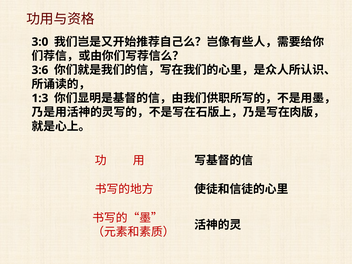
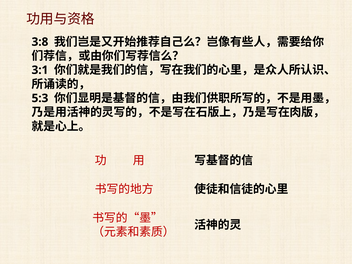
3:0: 3:0 -> 3:8
3:6: 3:6 -> 3:1
1:3: 1:3 -> 5:3
